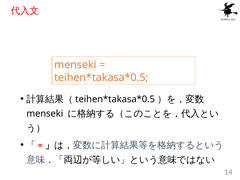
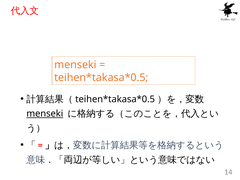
menseki at (45, 114) underline: none -> present
